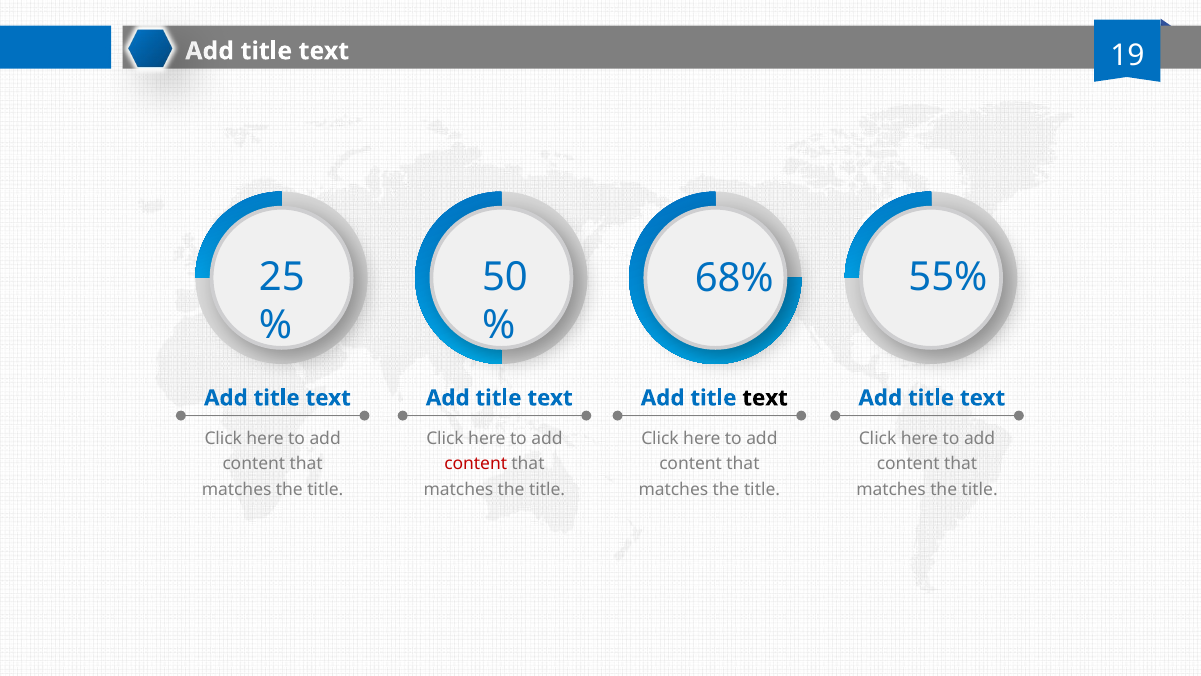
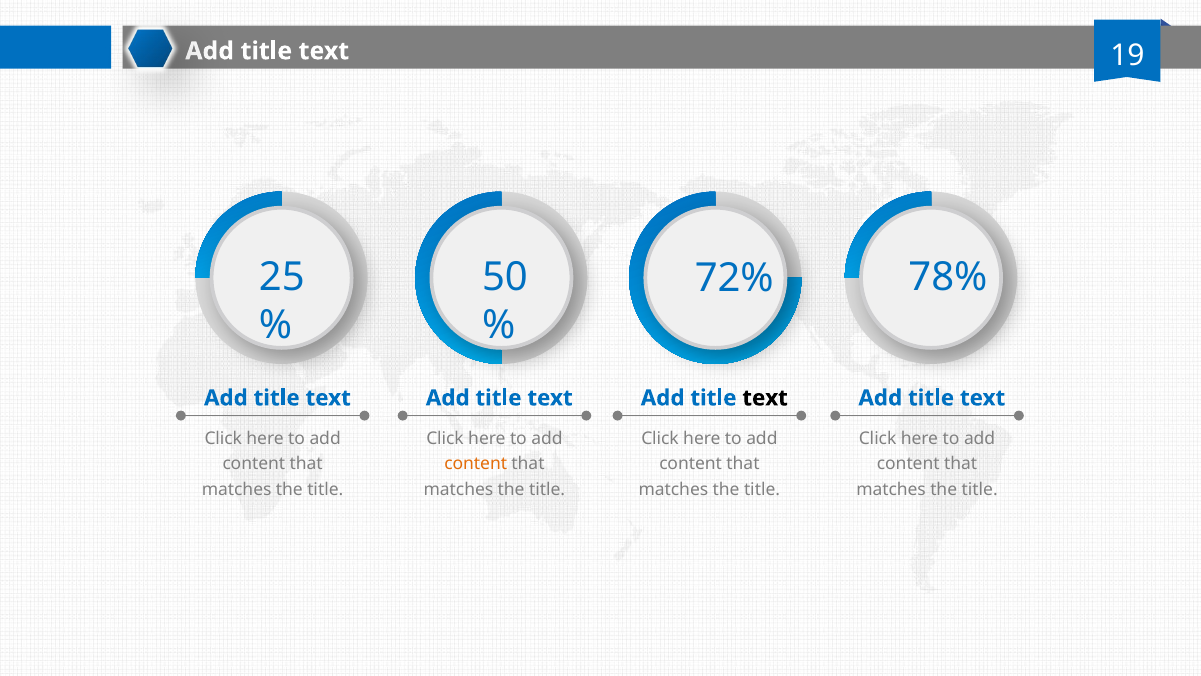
55%: 55% -> 78%
68%: 68% -> 72%
content at (476, 464) colour: red -> orange
